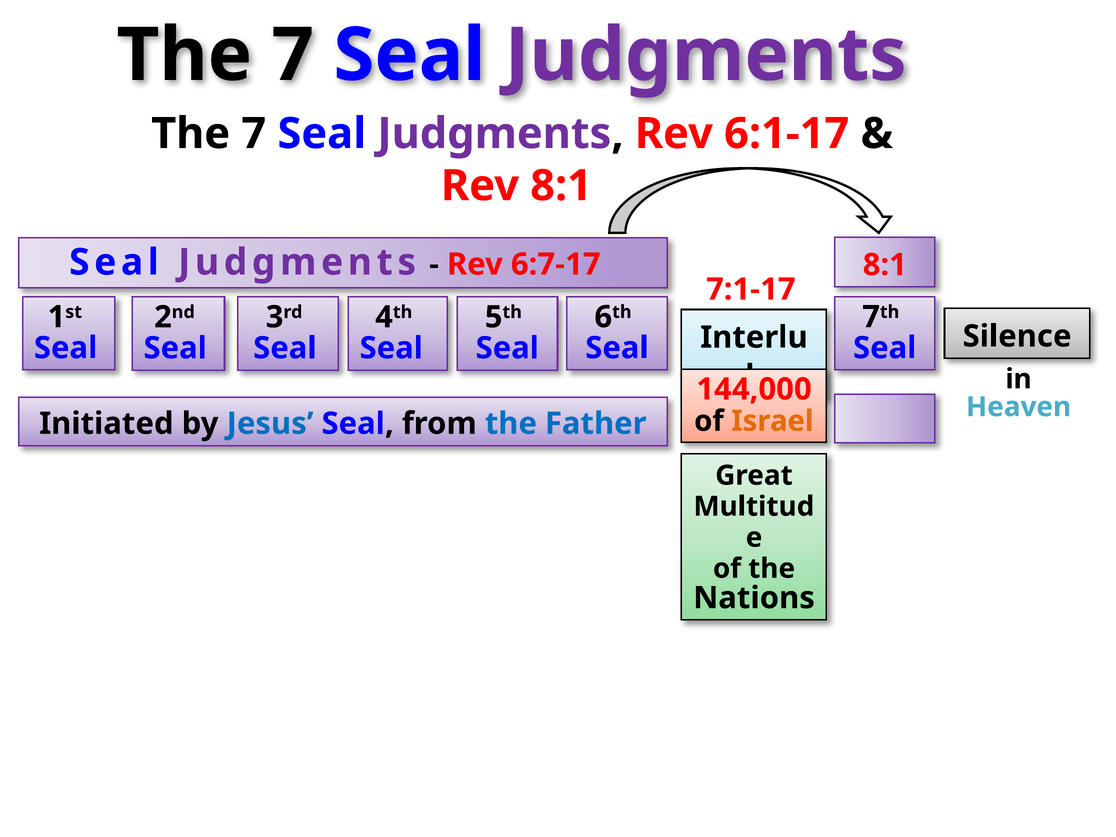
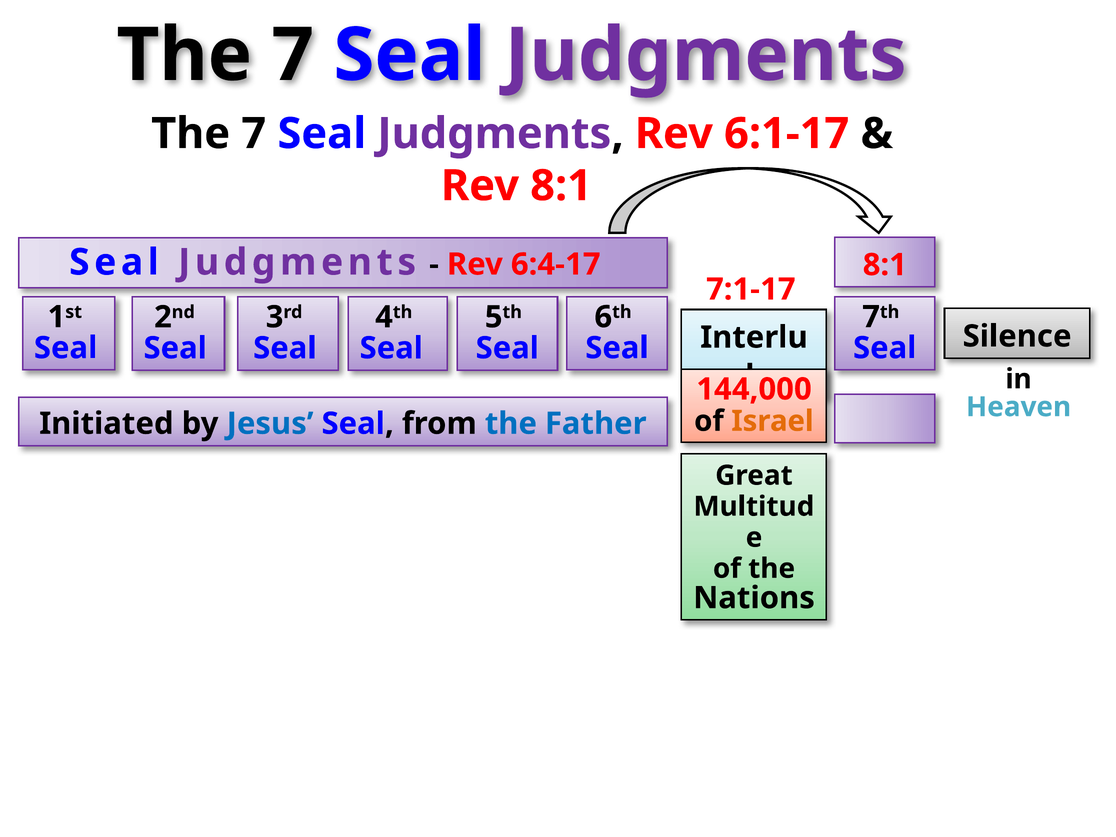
6:7-17: 6:7-17 -> 6:4-17
